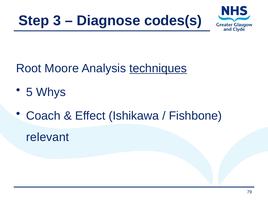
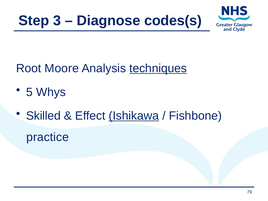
Coach: Coach -> Skilled
Ishikawa underline: none -> present
relevant: relevant -> practice
